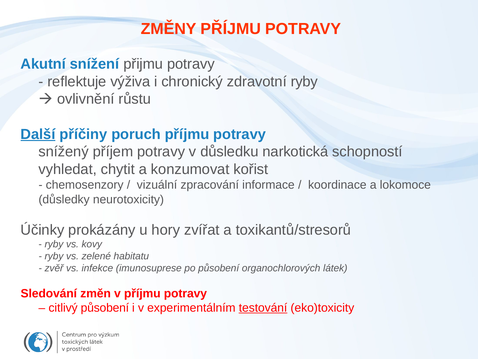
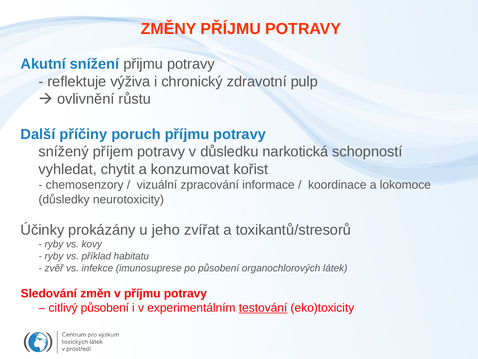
zdravotní ryby: ryby -> pulp
Další underline: present -> none
hory: hory -> jeho
zelené: zelené -> příklad
